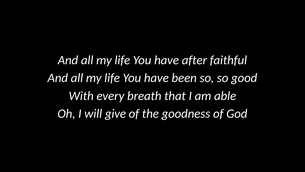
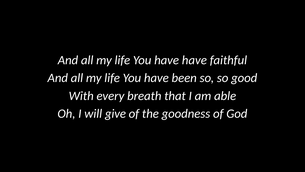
have after: after -> have
